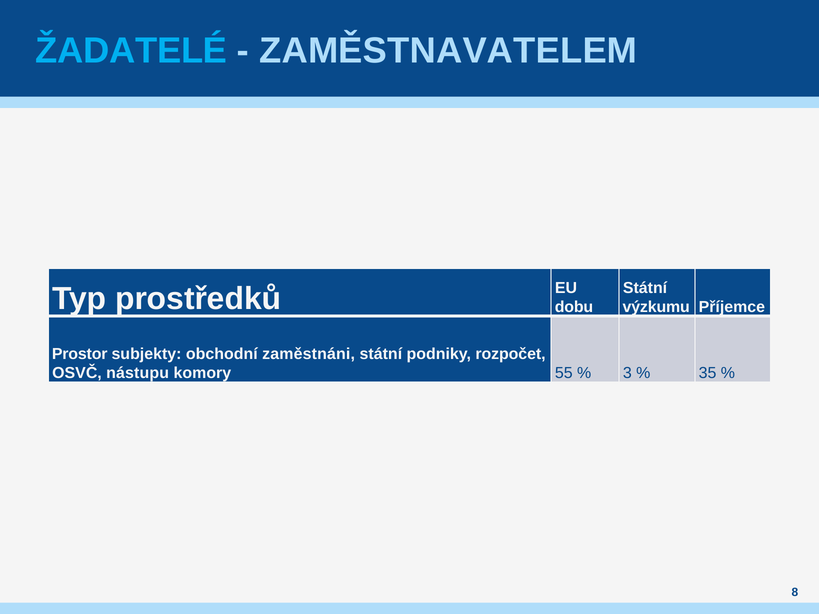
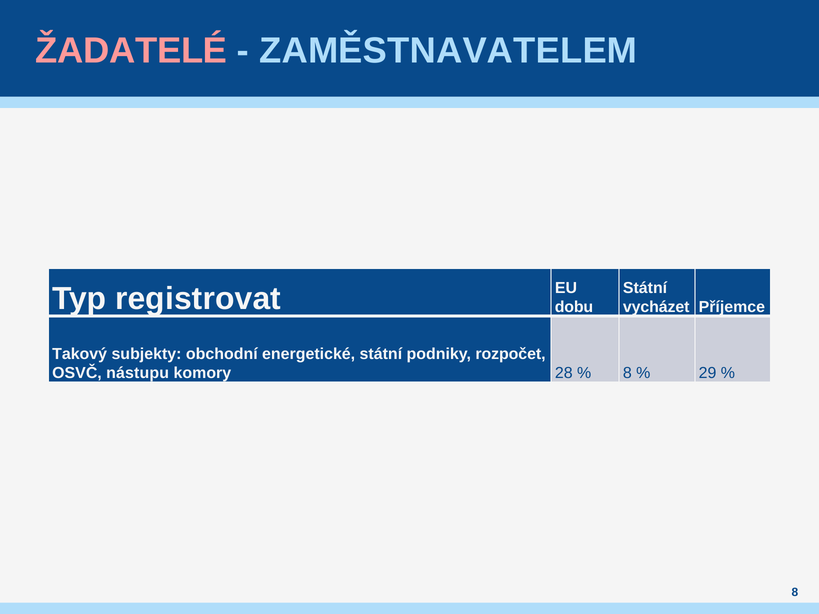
ŽADATELÉ colour: light blue -> pink
prostředků: prostředků -> registrovat
výzkumu: výzkumu -> vycházet
Prostor: Prostor -> Takový
zaměstnáni: zaměstnáni -> energetické
55: 55 -> 28
3 at (627, 373): 3 -> 8
35: 35 -> 29
